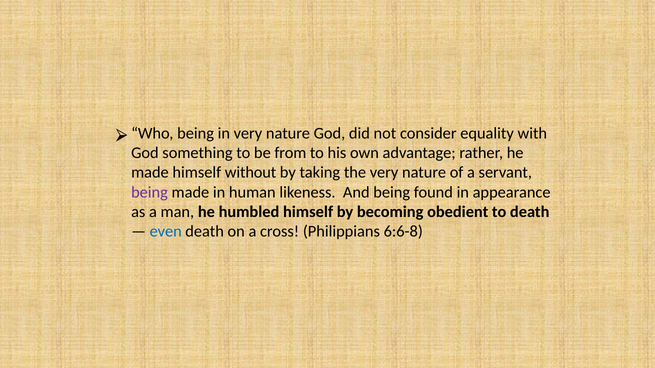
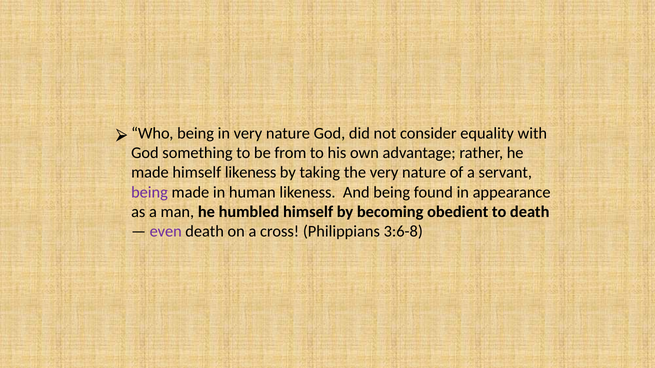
himself without: without -> likeness
even colour: blue -> purple
6:6-8: 6:6-8 -> 3:6-8
